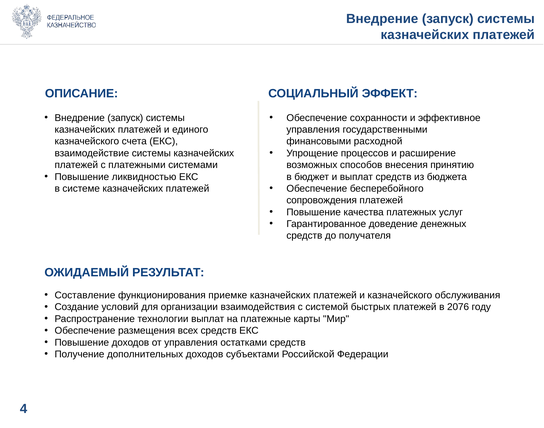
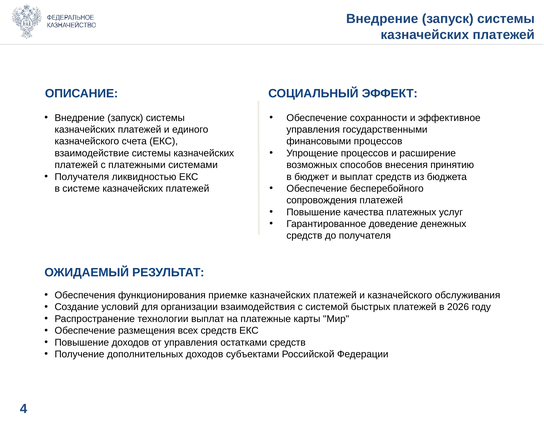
финансовыми расходной: расходной -> процессов
Повышение at (82, 177): Повышение -> Получателя
Составление: Составление -> Обеспечения
2076: 2076 -> 2026
